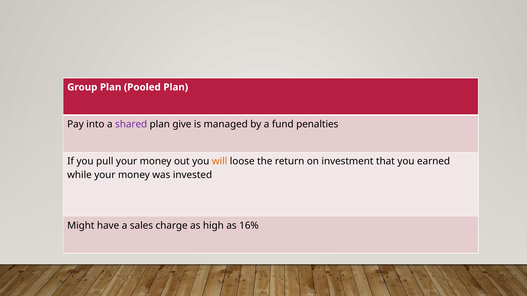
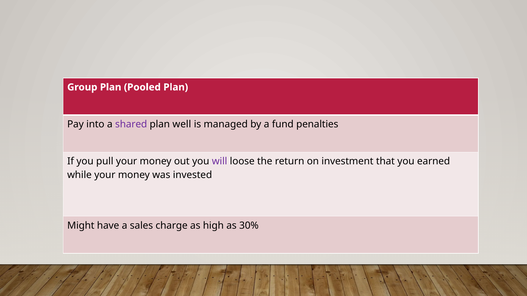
give: give -> well
will colour: orange -> purple
16%: 16% -> 30%
